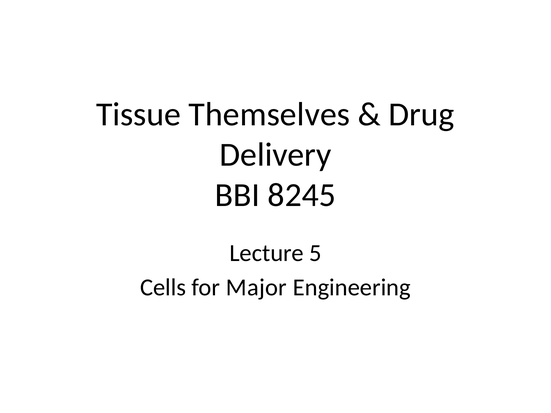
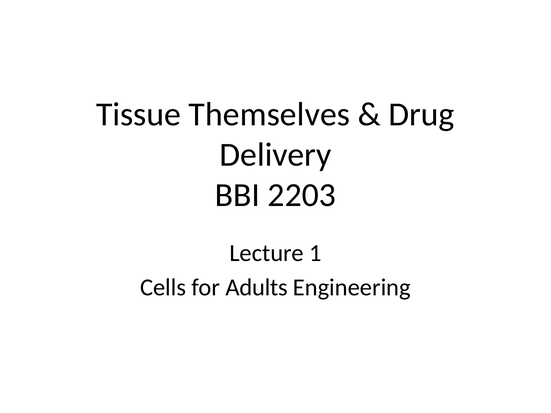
8245: 8245 -> 2203
5: 5 -> 1
Major: Major -> Adults
